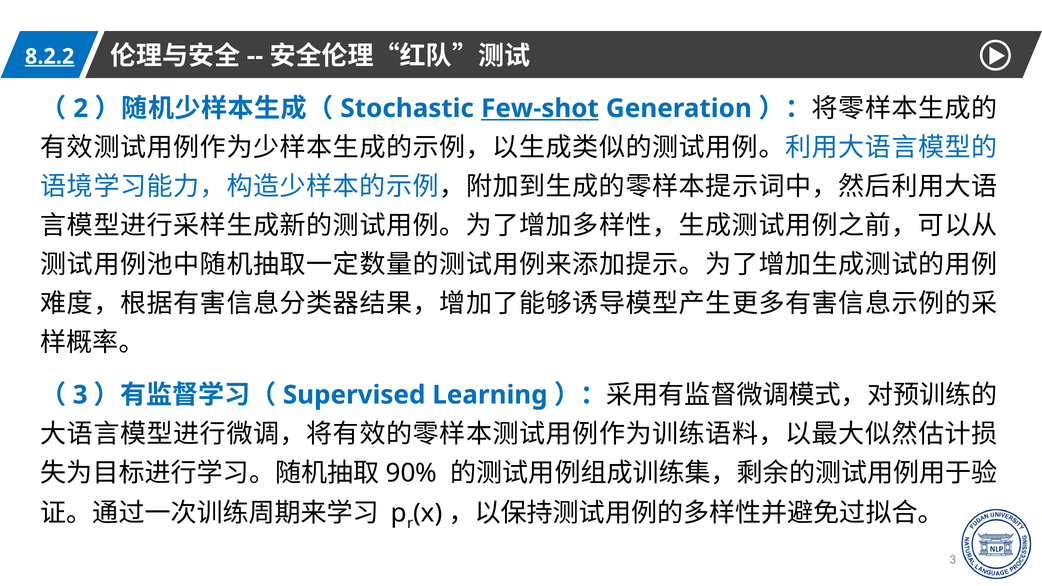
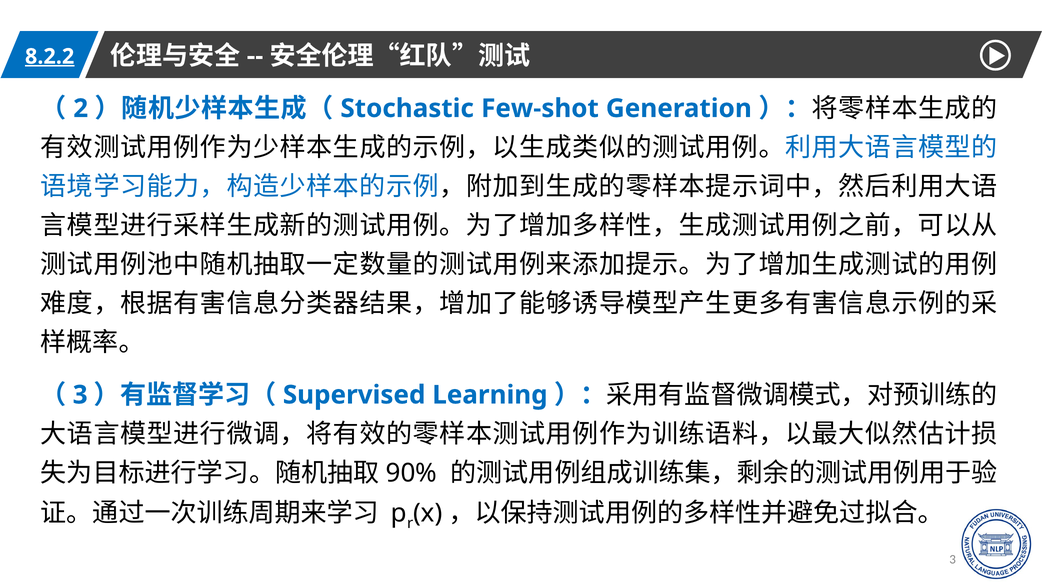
Few-shot underline: present -> none
